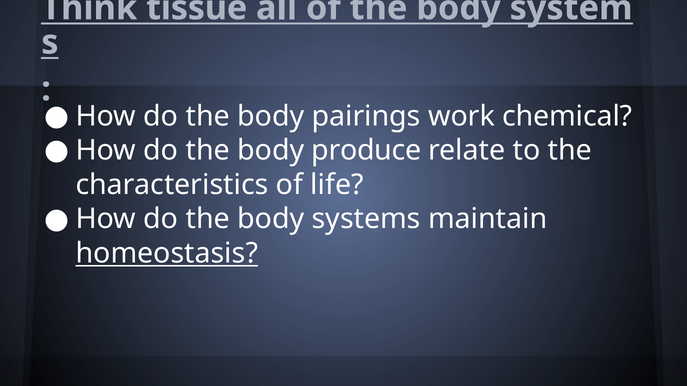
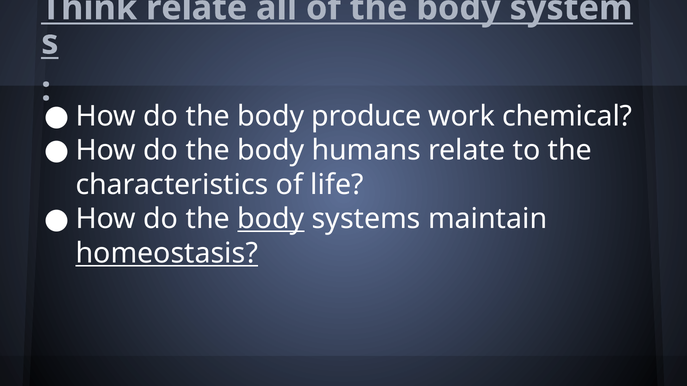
Think tissue: tissue -> relate
pairings: pairings -> produce
produce: produce -> humans
body at (271, 219) underline: none -> present
